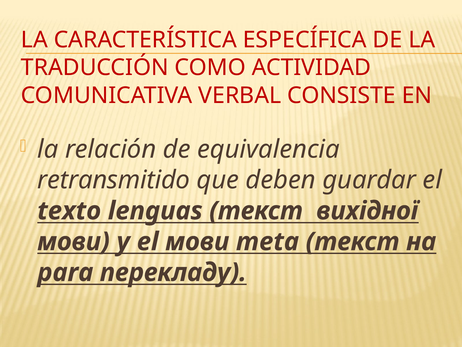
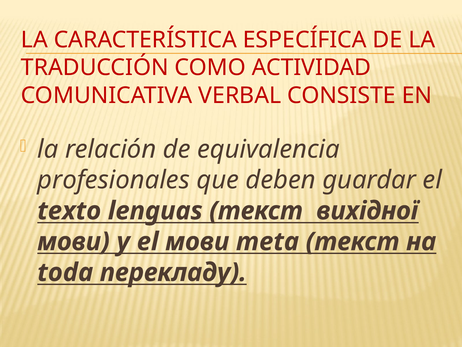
retransmitido: retransmitido -> profesionales
para: para -> toda
